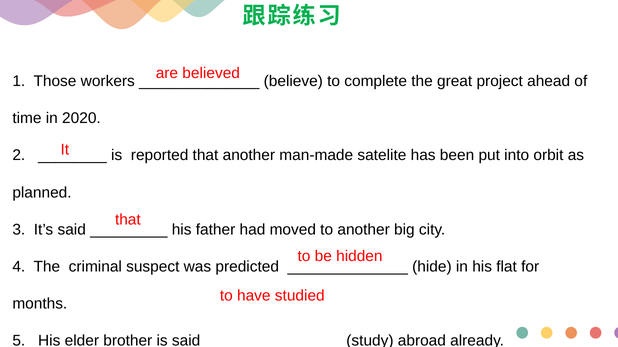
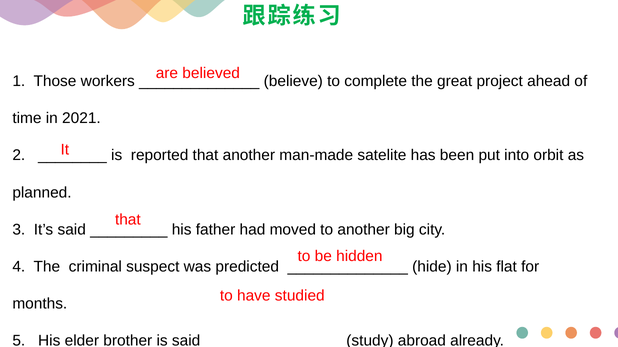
2020: 2020 -> 2021
